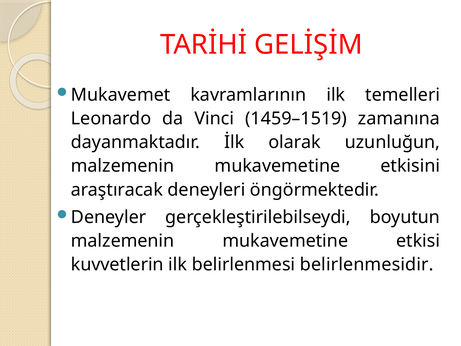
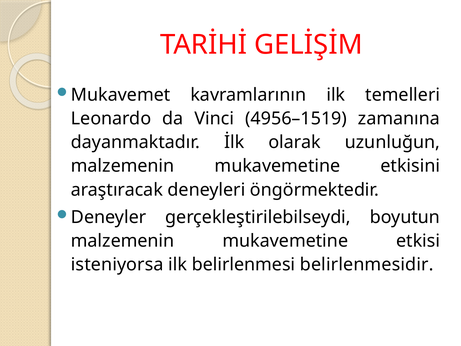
1459–1519: 1459–1519 -> 4956–1519
kuvvetlerin: kuvvetlerin -> isteniyorsa
